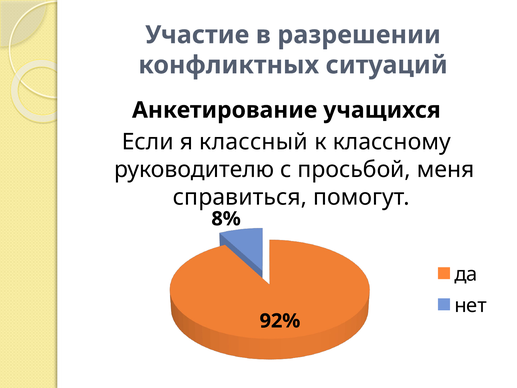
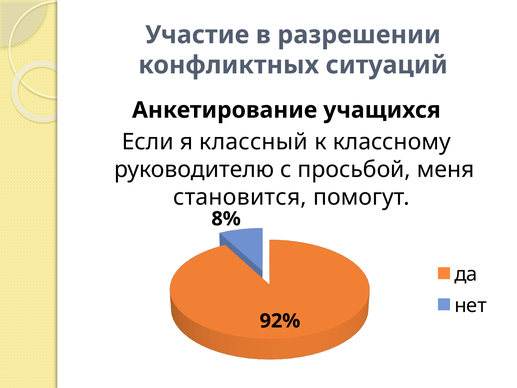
справиться: справиться -> становится
